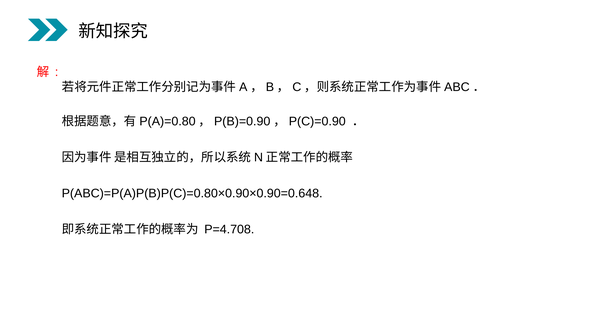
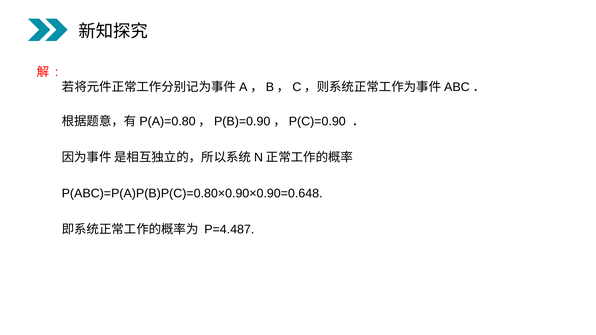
P=4.708: P=4.708 -> P=4.487
